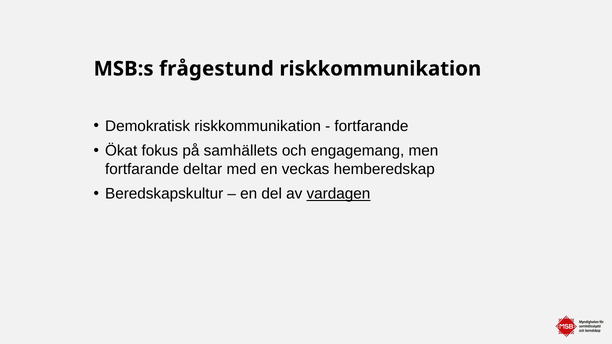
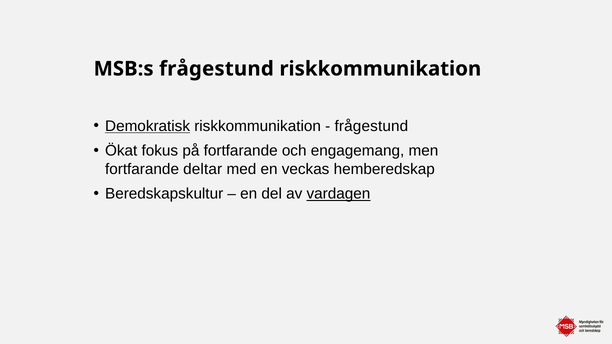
Demokratisk underline: none -> present
fortfarande at (371, 126): fortfarande -> frågestund
på samhällets: samhällets -> fortfarande
